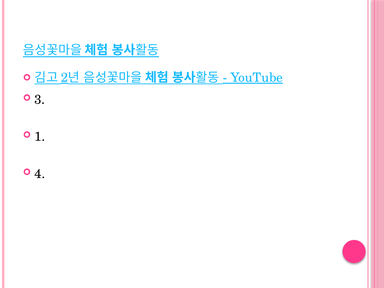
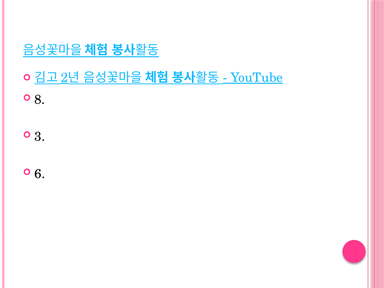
3: 3 -> 8
1: 1 -> 3
4: 4 -> 6
